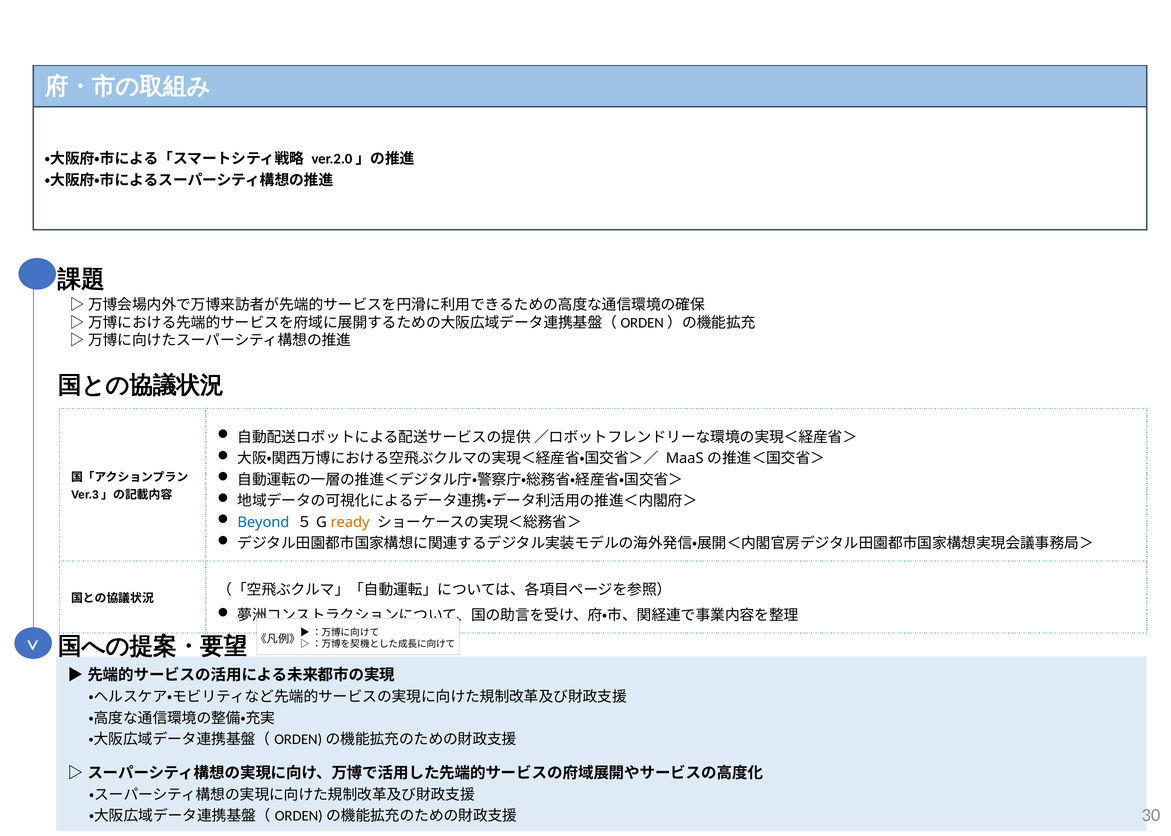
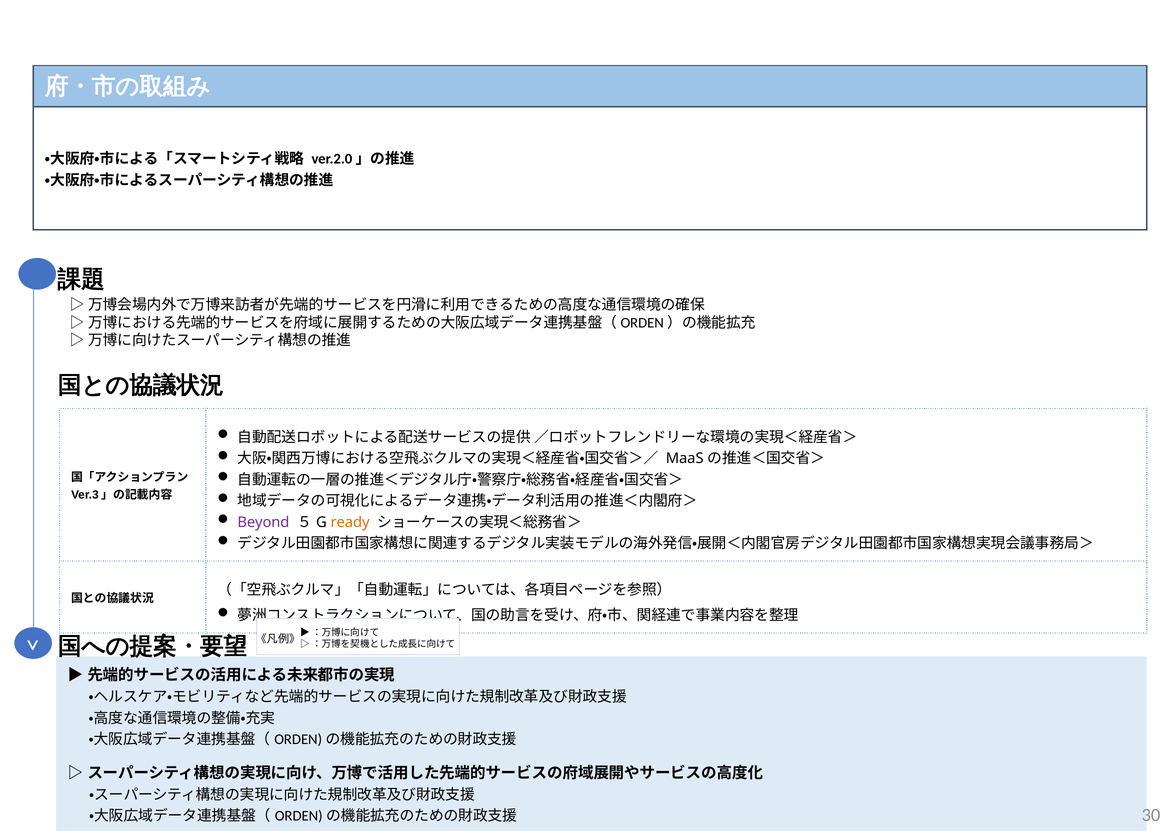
Beyond colour: blue -> purple
